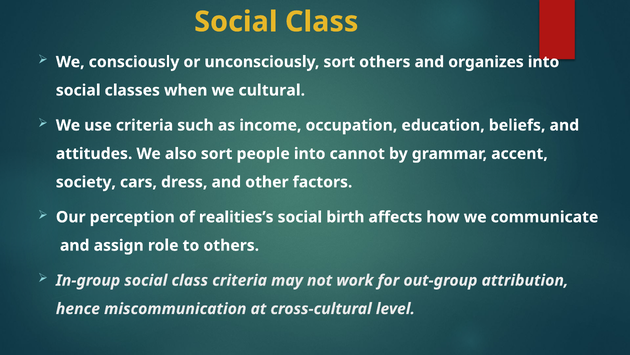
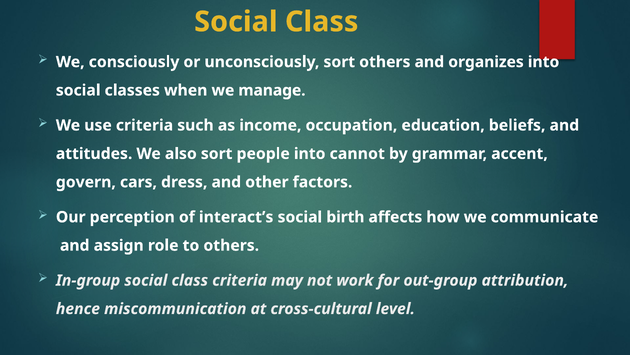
cultural: cultural -> manage
society: society -> govern
realities’s: realities’s -> interact’s
